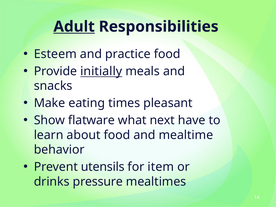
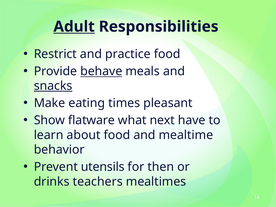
Esteem: Esteem -> Restrict
initially: initially -> behave
snacks underline: none -> present
item: item -> then
pressure: pressure -> teachers
